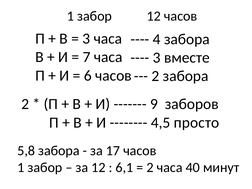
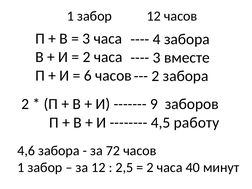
7 at (87, 57): 7 -> 2
просто: просто -> работу
5,8: 5,8 -> 4,6
17: 17 -> 72
6,1: 6,1 -> 2,5
